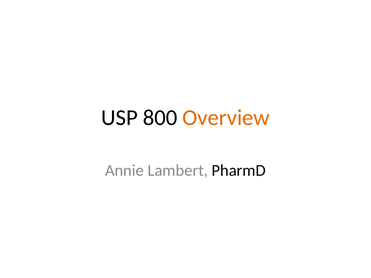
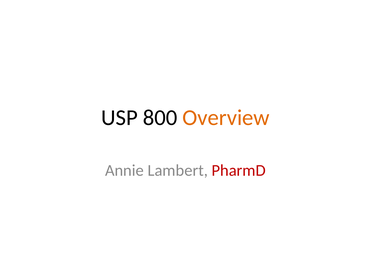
PharmD colour: black -> red
